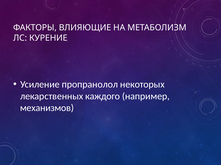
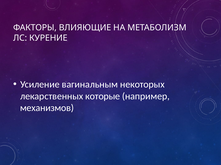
пропранолол: пропранолол -> вагинальным
каждого: каждого -> которые
